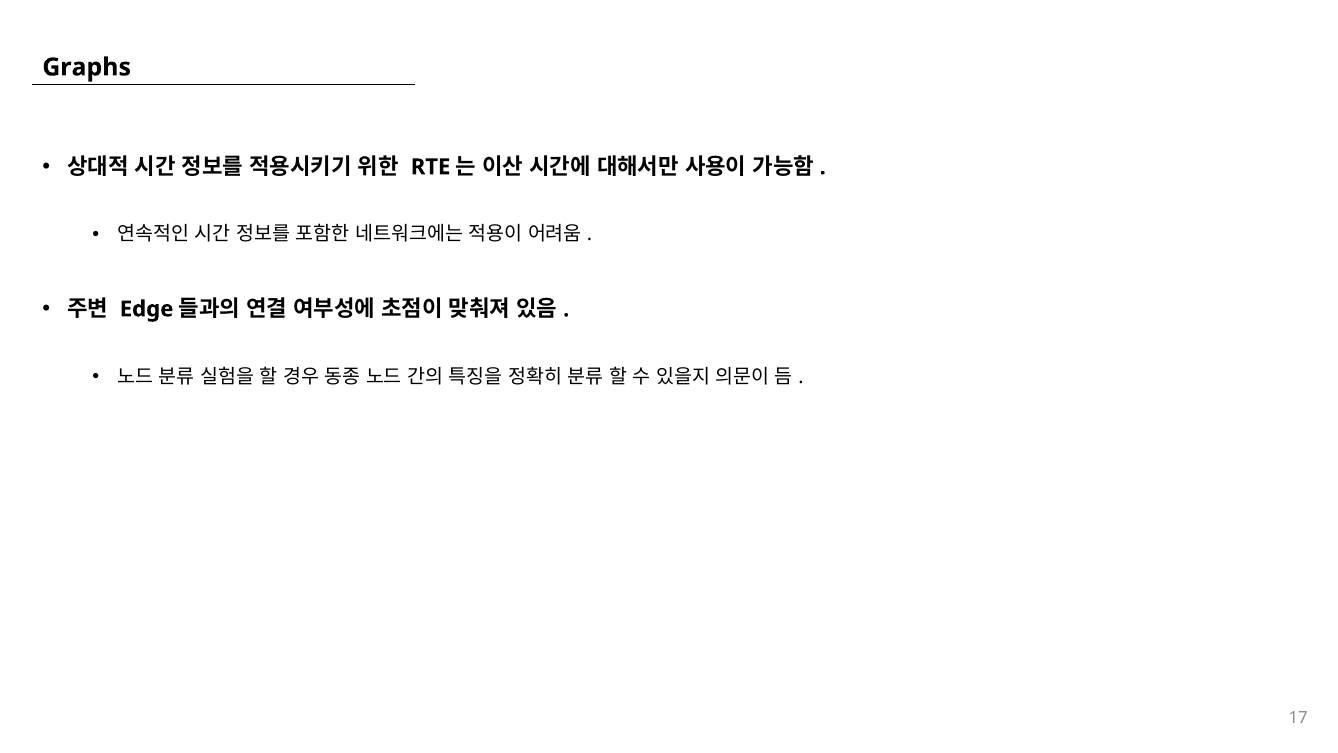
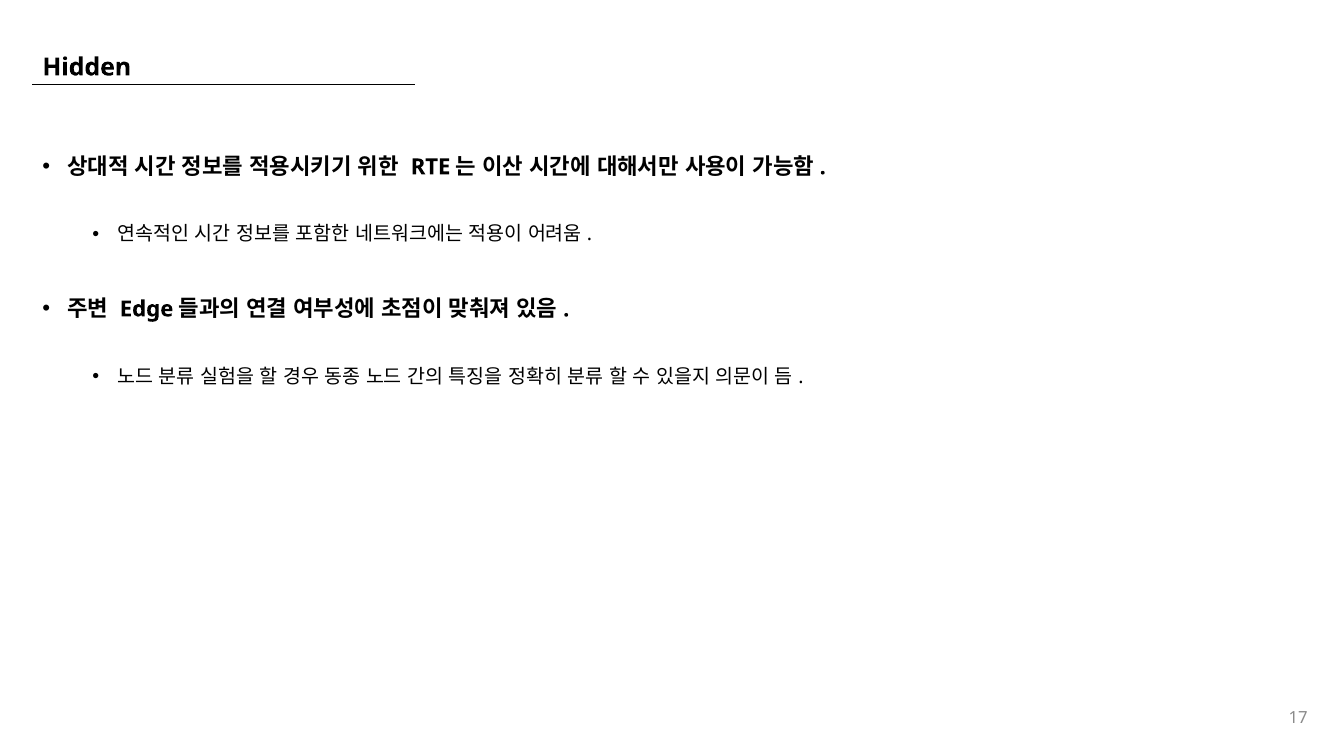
Graphs: Graphs -> Hidden
